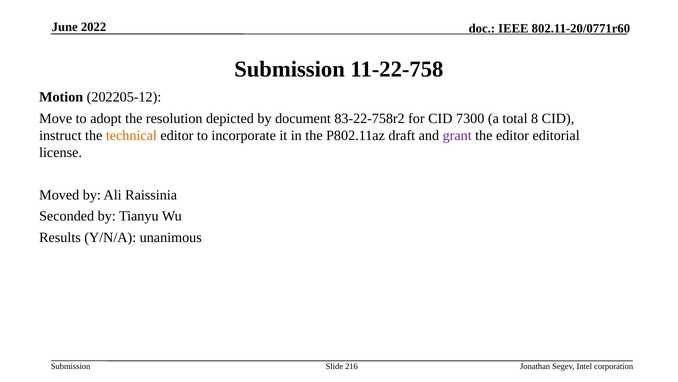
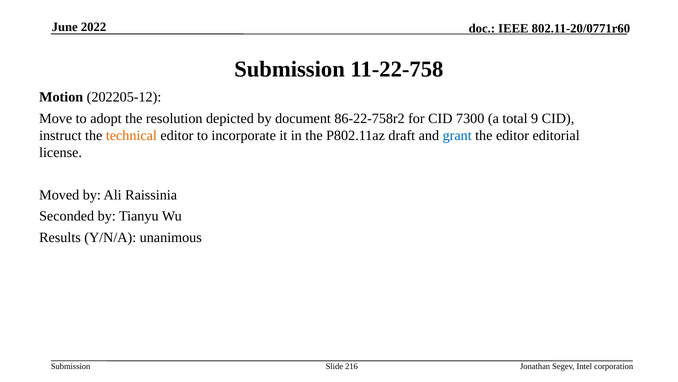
83-22-758r2: 83-22-758r2 -> 86-22-758r2
8: 8 -> 9
grant colour: purple -> blue
